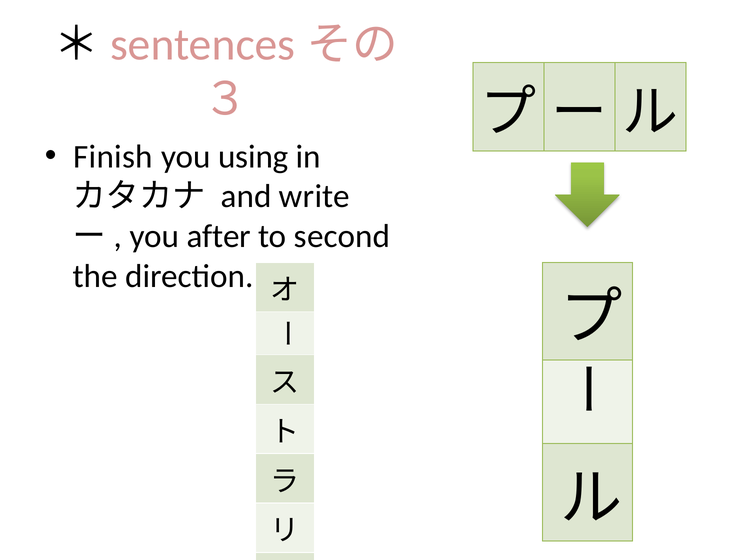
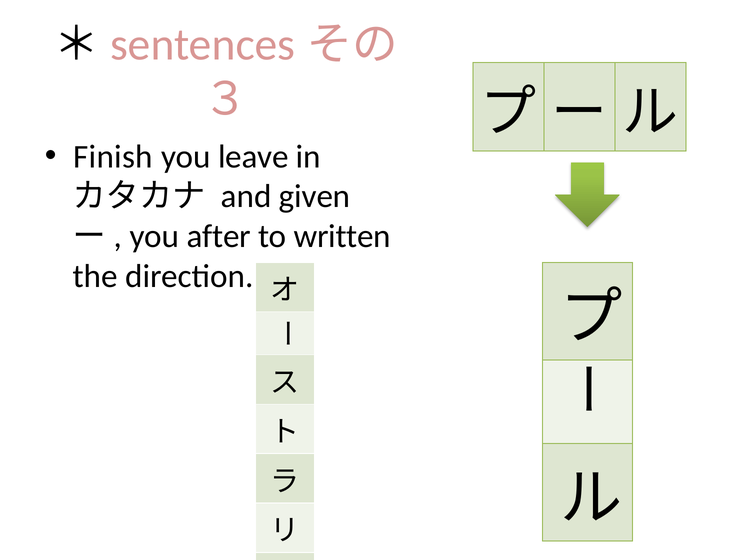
using: using -> leave
write: write -> given
second: second -> written
